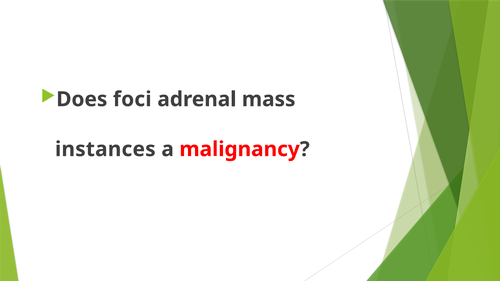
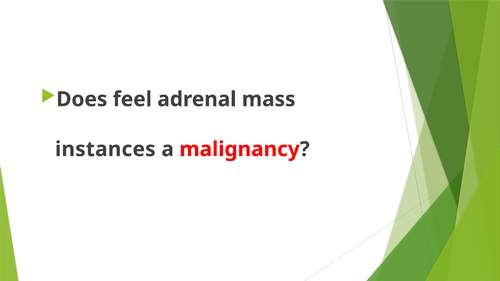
foci: foci -> feel
